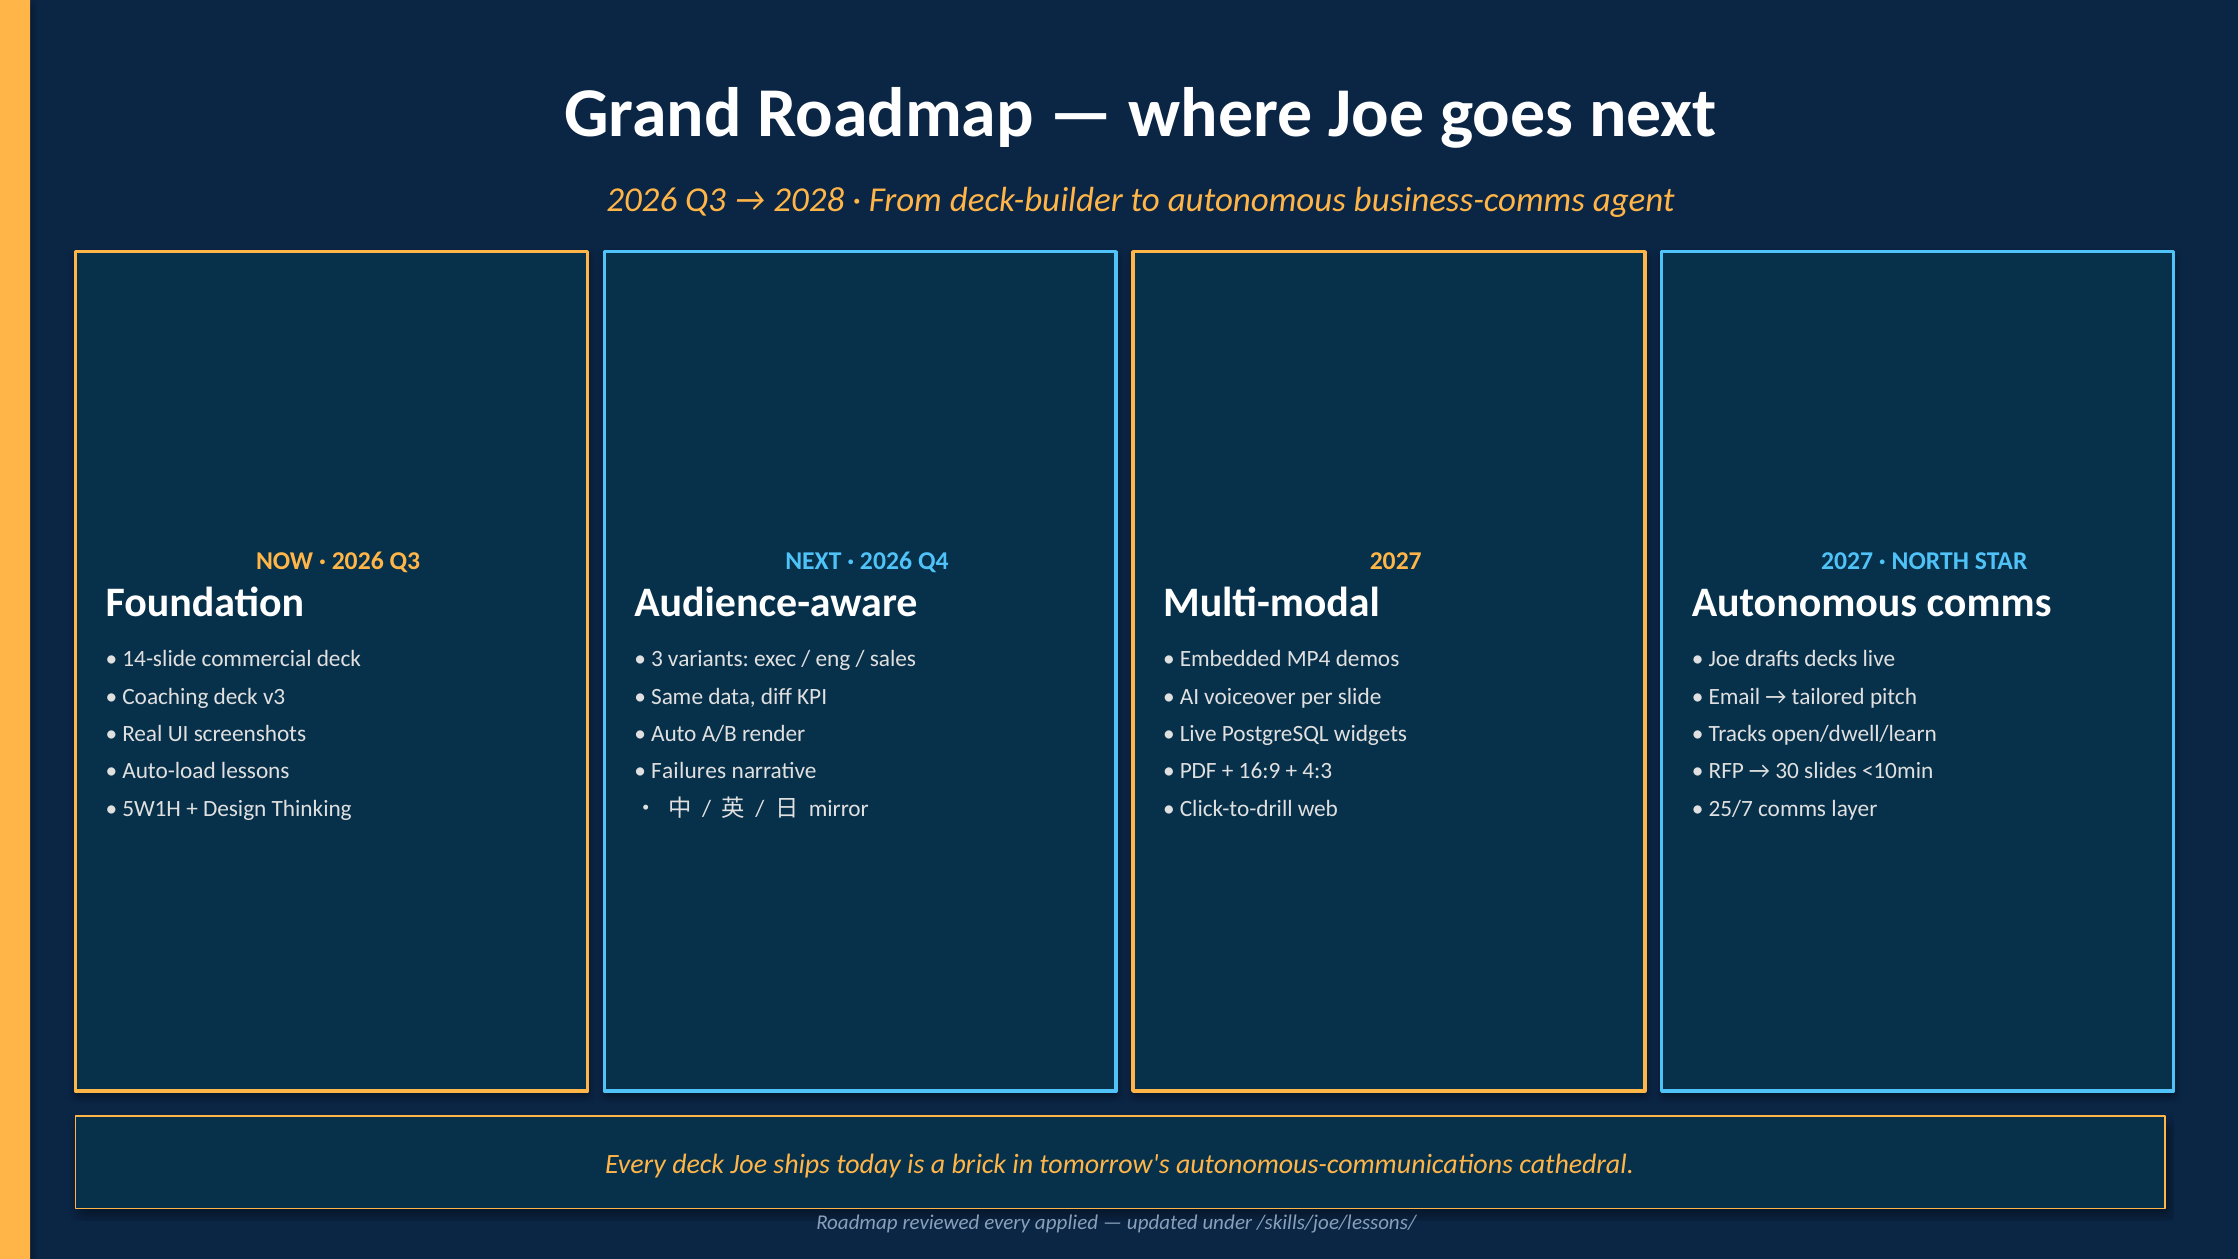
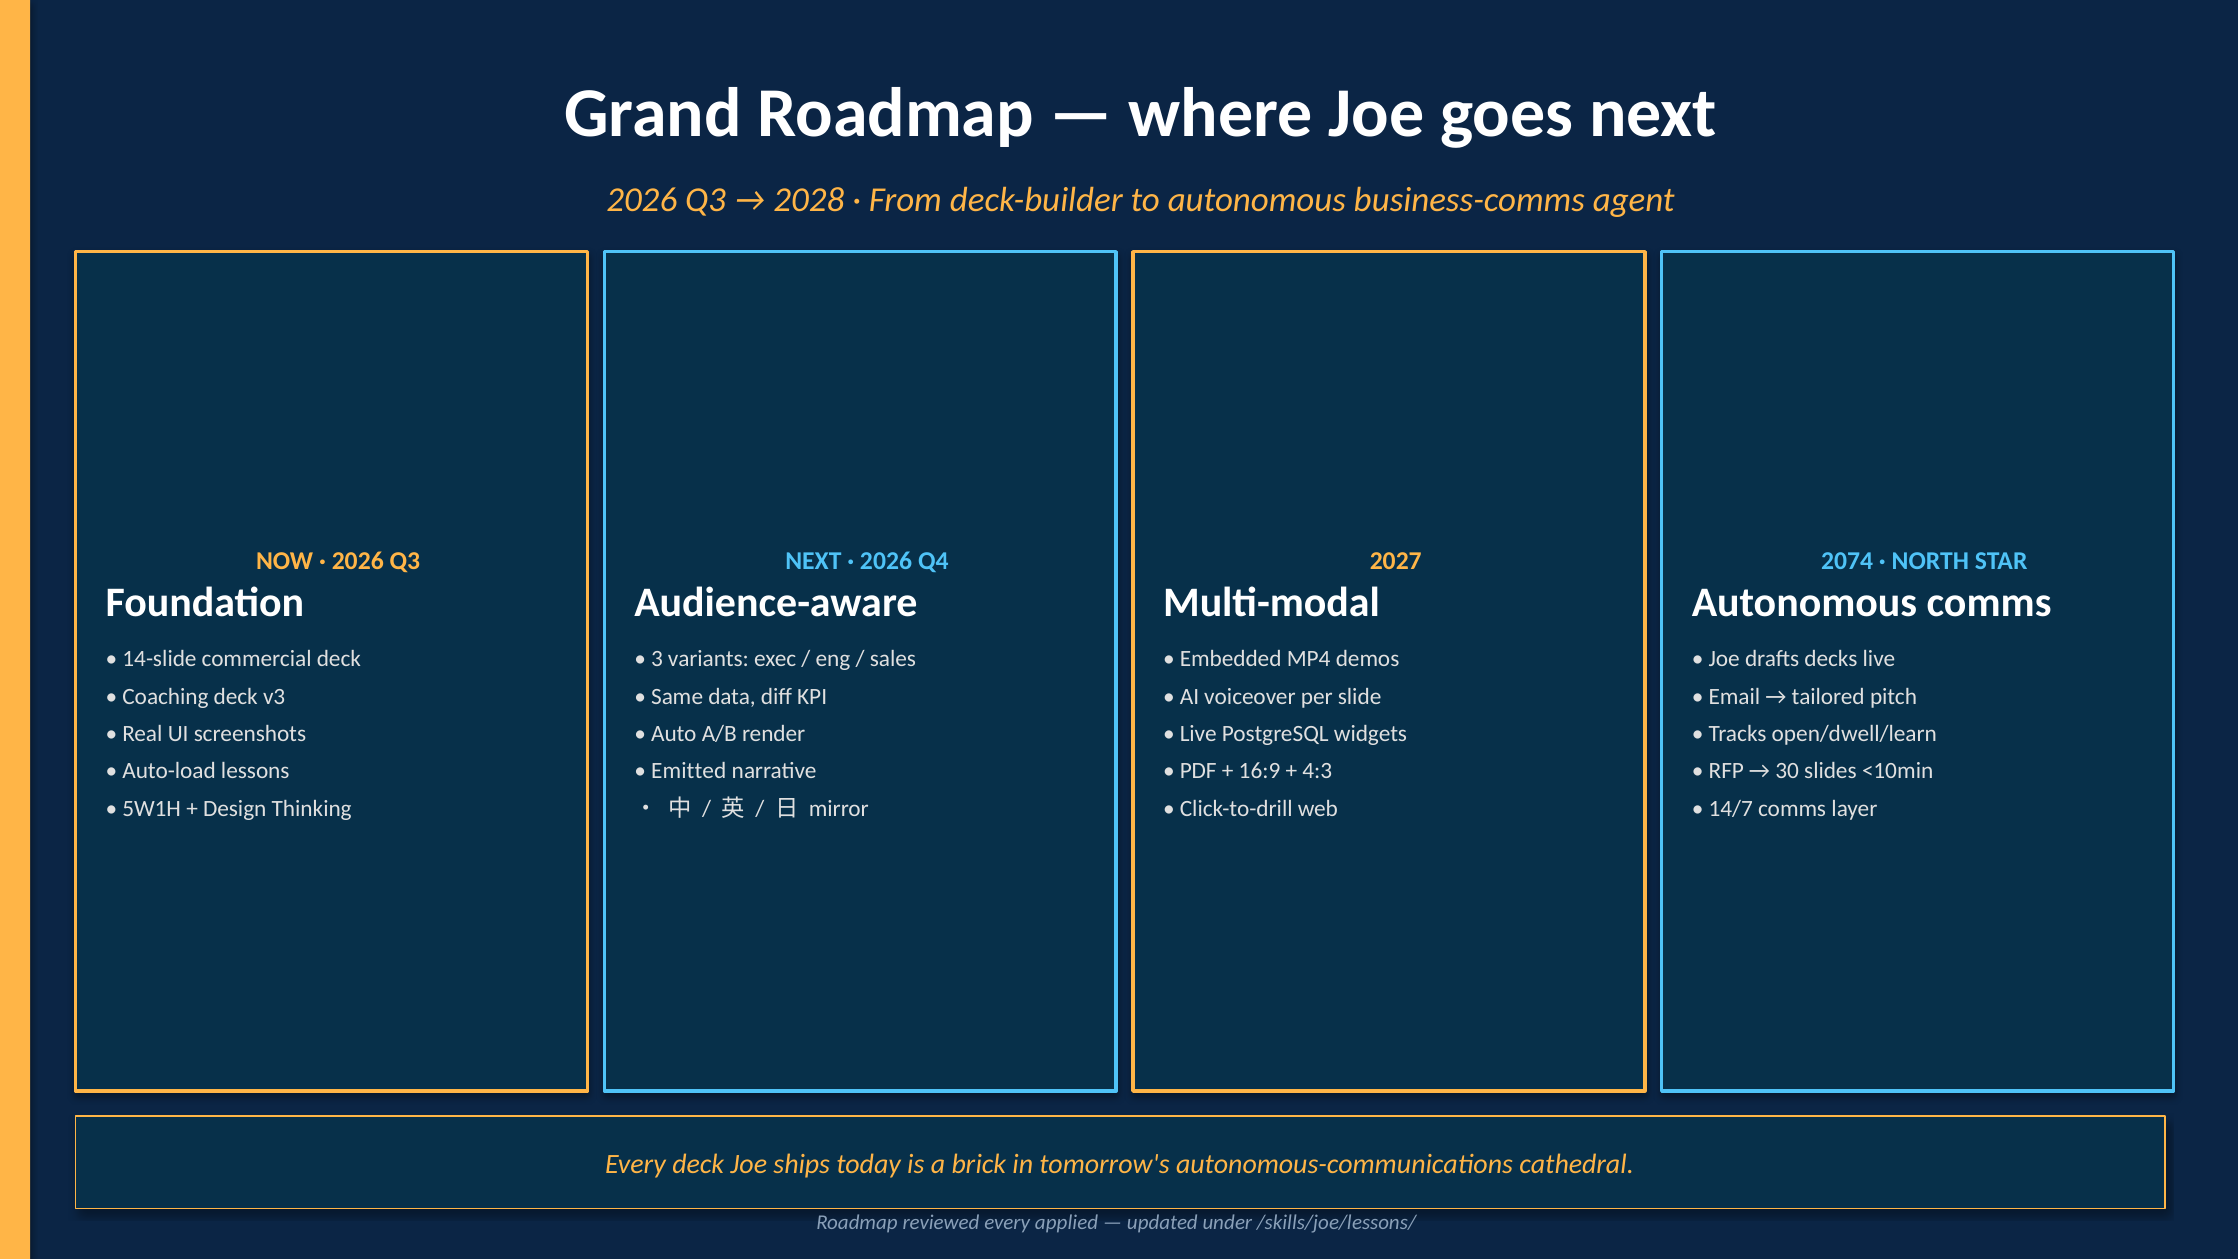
2027 at (1847, 561): 2027 -> 2074
Failures: Failures -> Emitted
25/7: 25/7 -> 14/7
